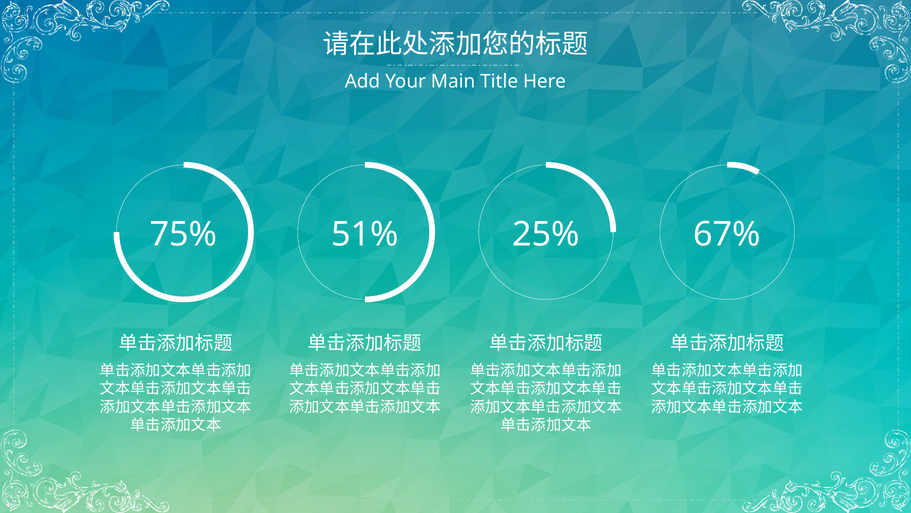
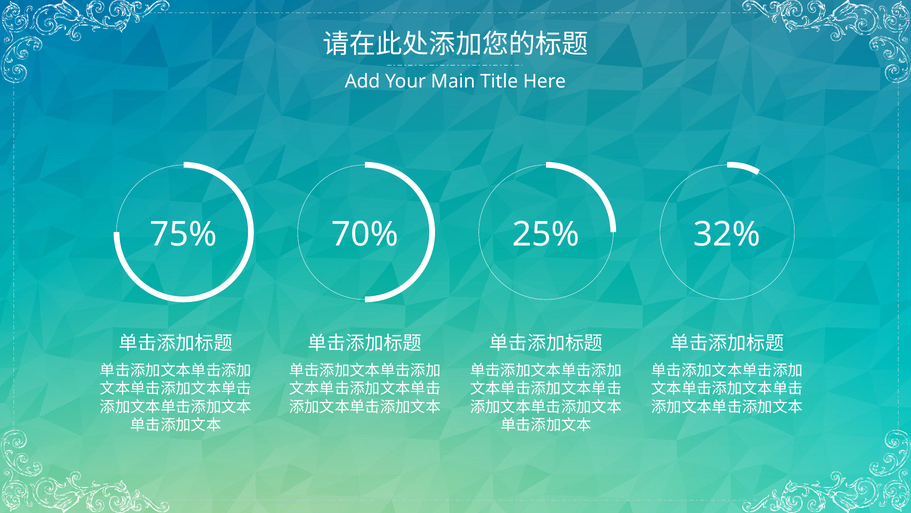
51%: 51% -> 70%
67%: 67% -> 32%
